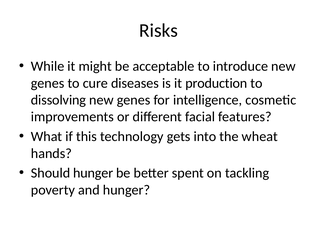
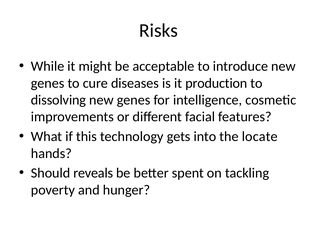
wheat: wheat -> locate
Should hunger: hunger -> reveals
